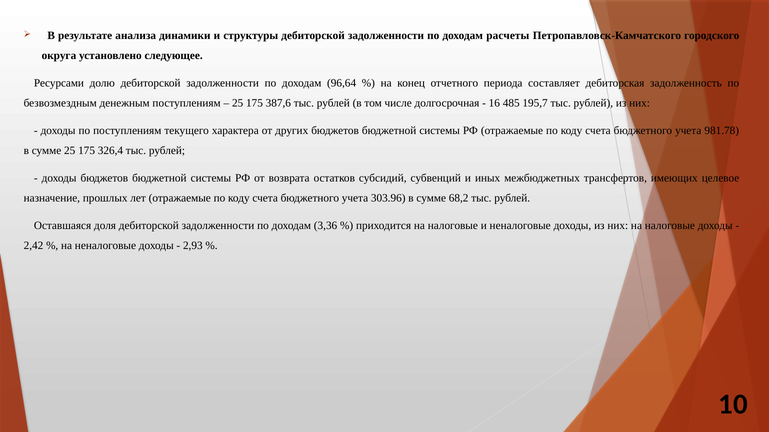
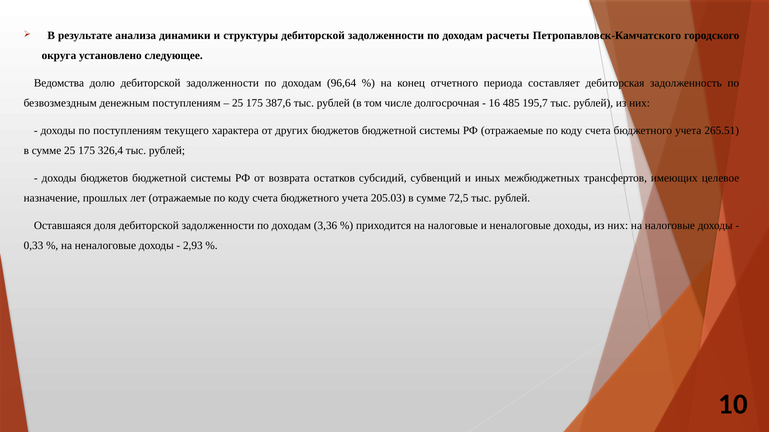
Ресурсами: Ресурсами -> Ведомства
981.78: 981.78 -> 265.51
303.96: 303.96 -> 205.03
68,2: 68,2 -> 72,5
2,42: 2,42 -> 0,33
